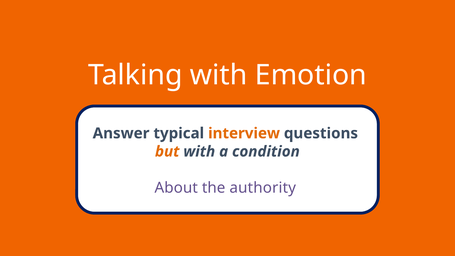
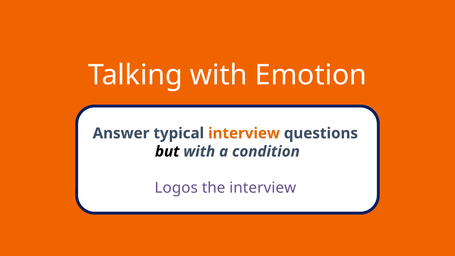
but colour: orange -> black
About: About -> Logos
the authority: authority -> interview
